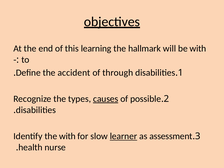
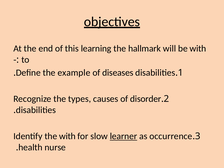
accident: accident -> example
through: through -> diseases
causes underline: present -> none
possible: possible -> disorder
assessment: assessment -> occurrence
